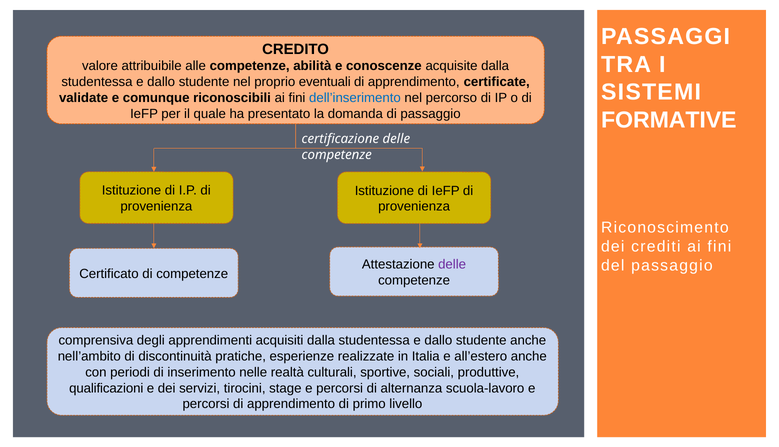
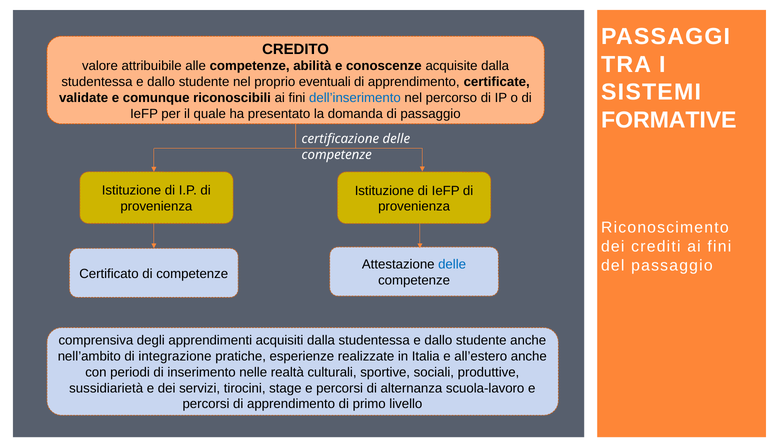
delle at (452, 264) colour: purple -> blue
discontinuità: discontinuità -> integrazione
qualificazioni: qualificazioni -> sussidiarietà
